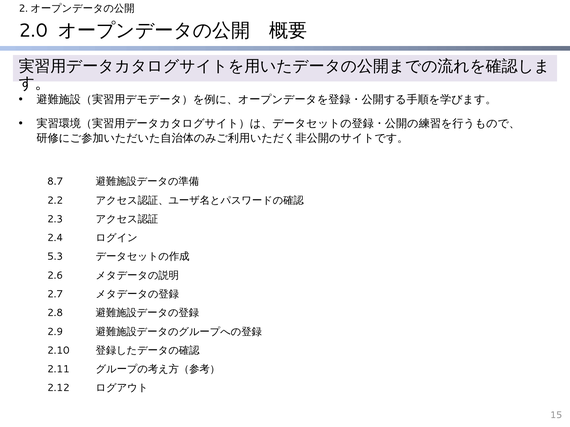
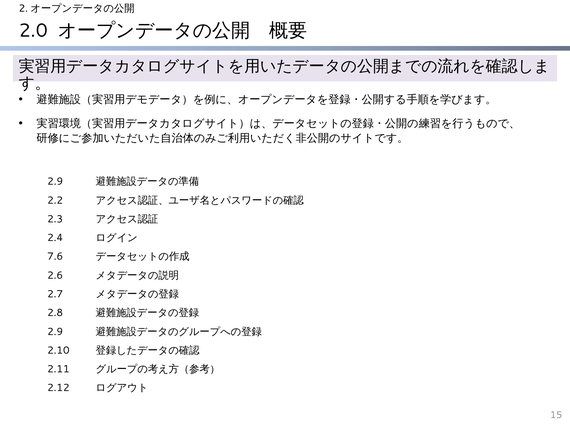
8.7 at (55, 182): 8.7 -> 2.9
5.3: 5.3 -> 7.6
